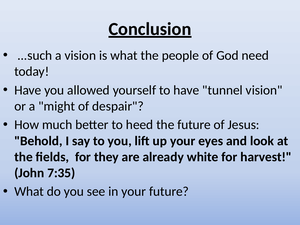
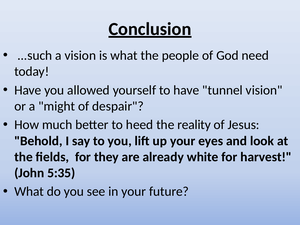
the future: future -> reality
7:35: 7:35 -> 5:35
